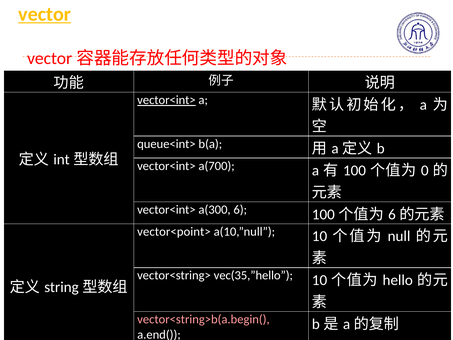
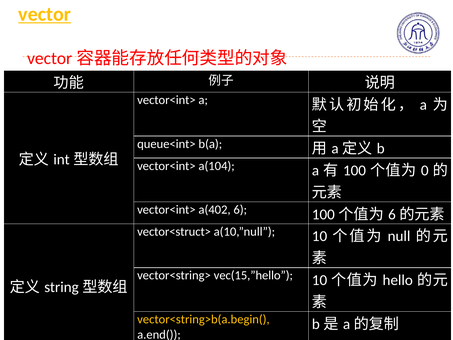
vector<int> at (166, 100) underline: present -> none
a(700: a(700 -> a(104
a(300: a(300 -> a(402
vector<point> at (174, 231): vector<point> -> vector<struct>
vec(35,”hello: vec(35,”hello -> vec(15,”hello
vector<string>b(a.begin( colour: pink -> yellow
